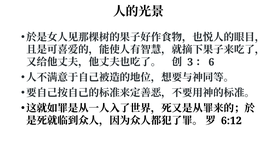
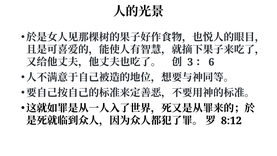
6:12: 6:12 -> 8:12
